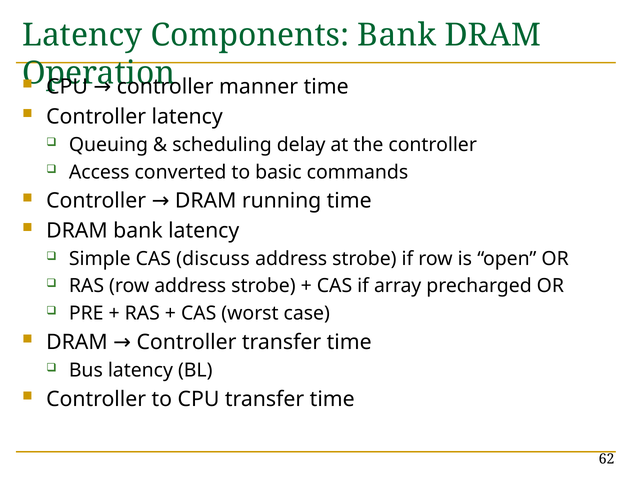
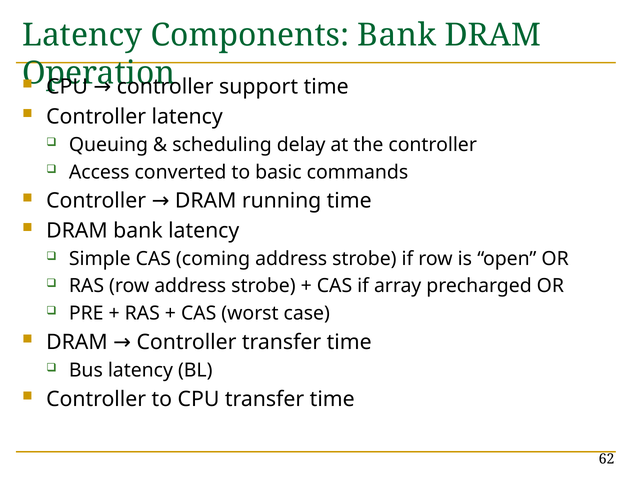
manner: manner -> support
discuss: discuss -> coming
